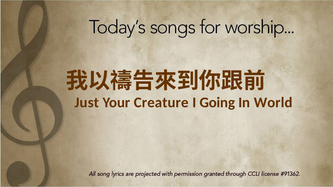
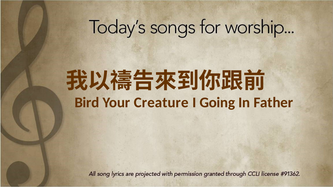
Just: Just -> Bird
World: World -> Father
